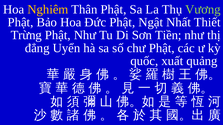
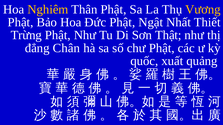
Vương colour: light green -> yellow
Tiền: Tiền -> Thật
Uyển: Uyển -> Chân
